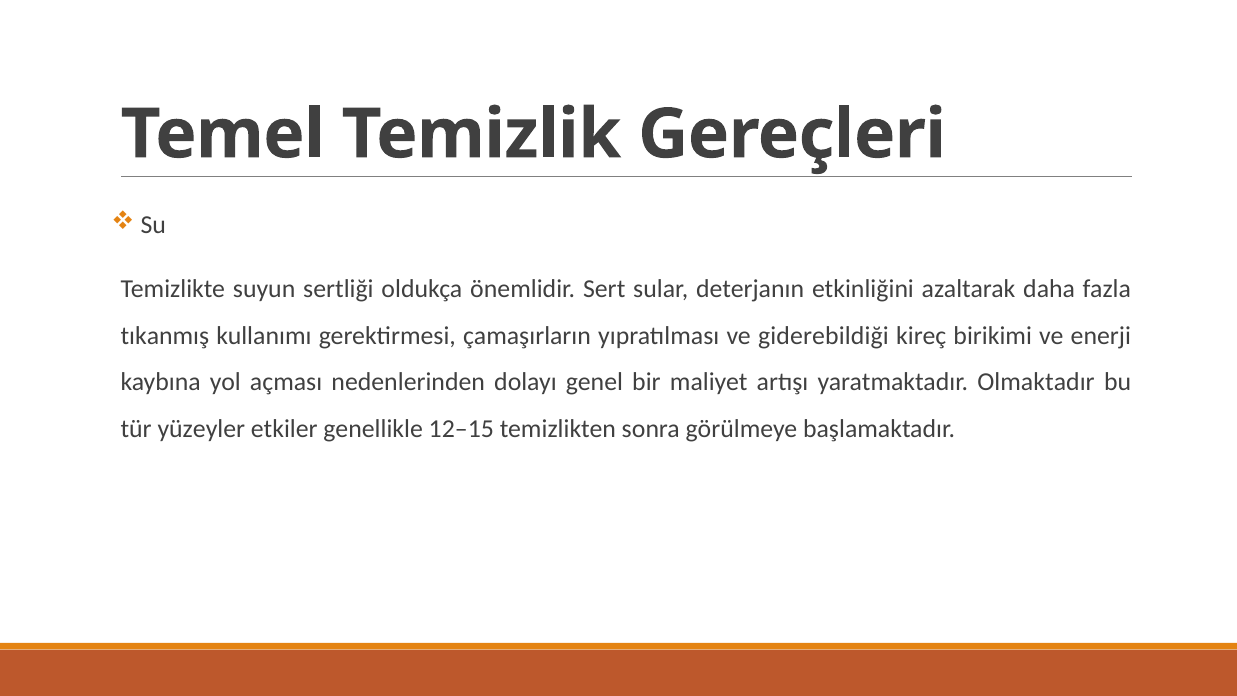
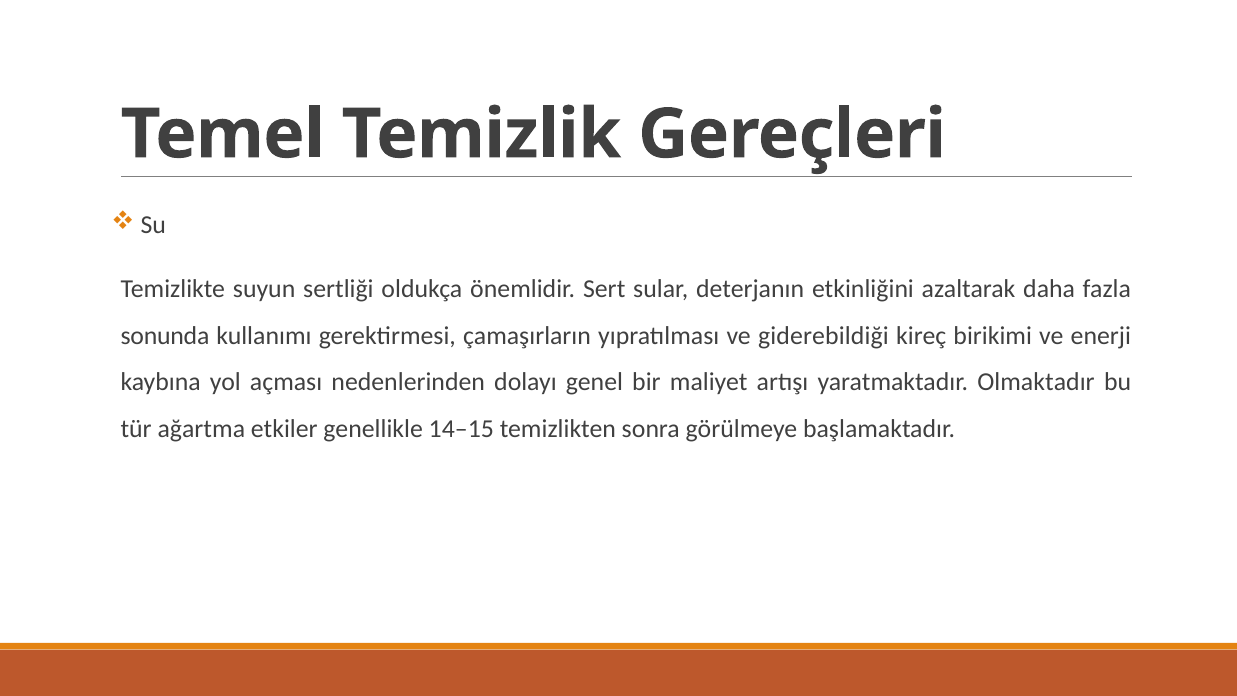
tıkanmış: tıkanmış -> sonunda
yüzeyler: yüzeyler -> ağartma
12–15: 12–15 -> 14–15
